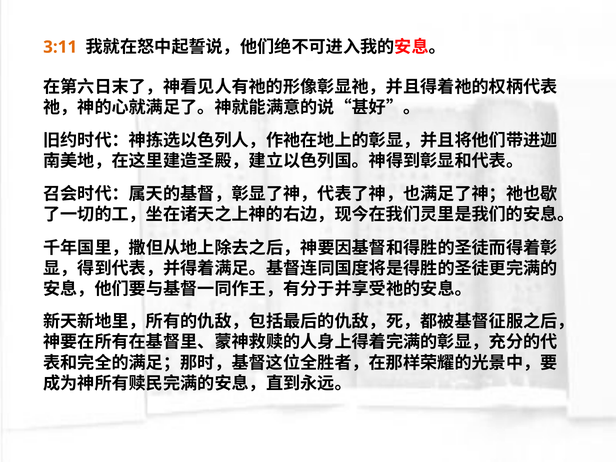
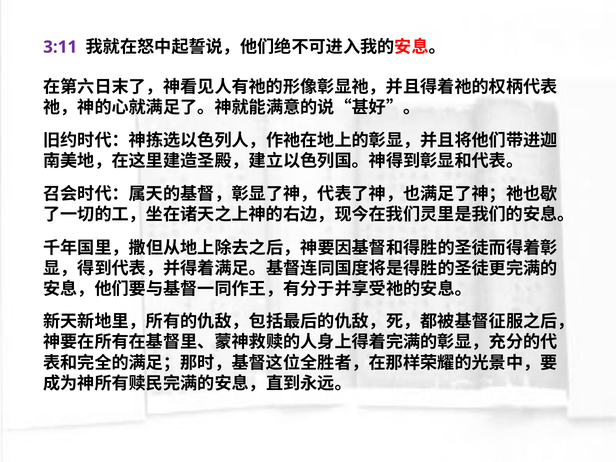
3:11 colour: orange -> purple
